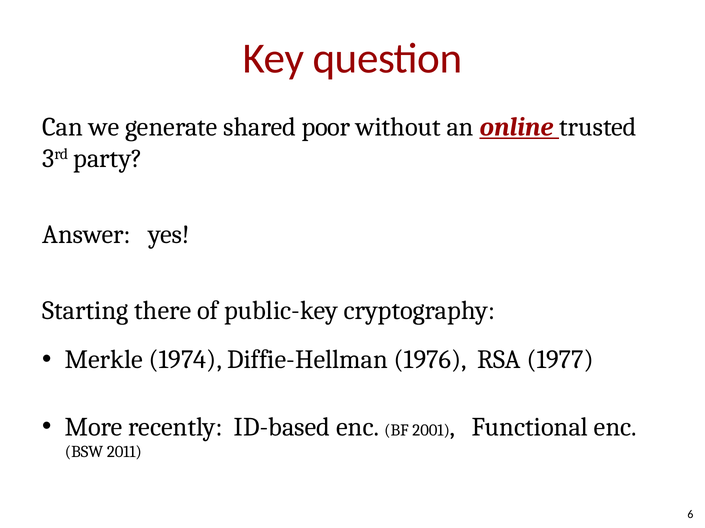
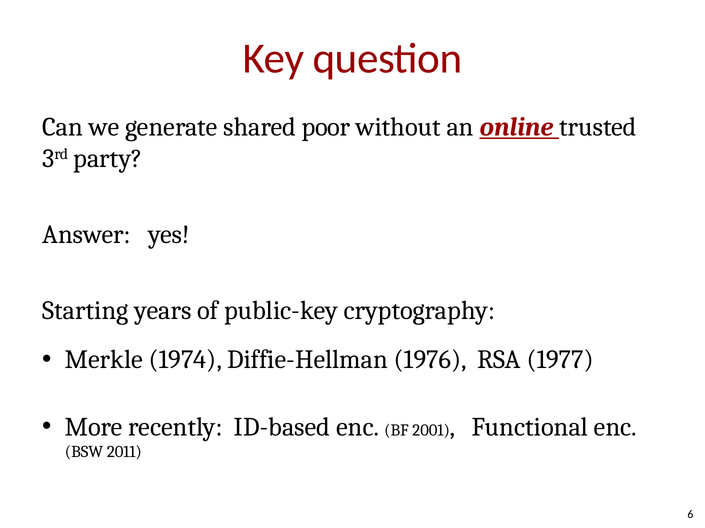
there: there -> years
